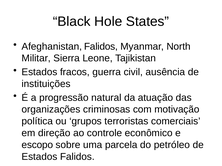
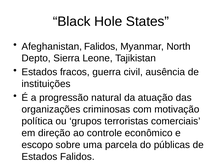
Militar: Militar -> Depto
petróleo: petróleo -> públicas
